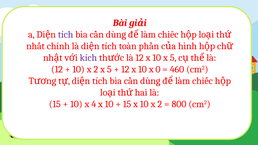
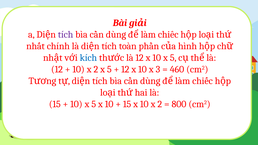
kích colour: purple -> blue
0: 0 -> 3
4 at (94, 104): 4 -> 5
